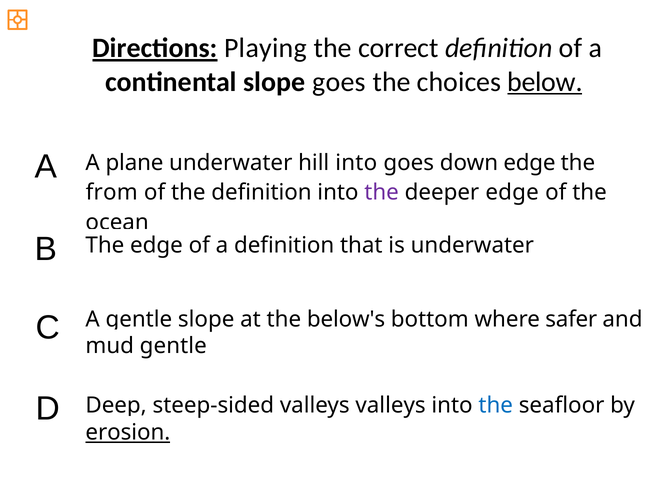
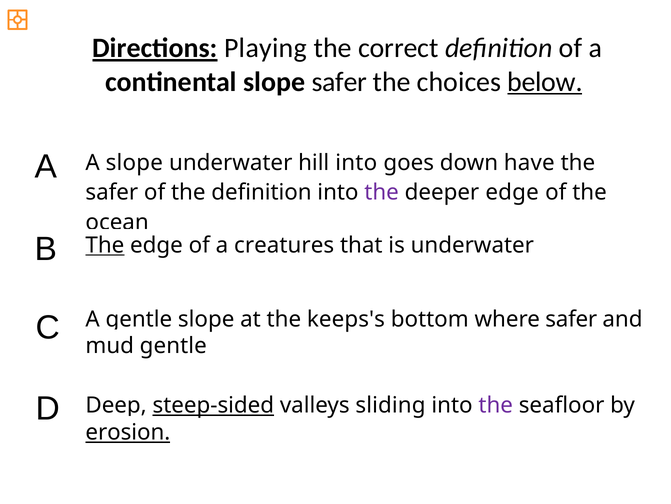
slope goes: goes -> safer
A plane: plane -> slope
down edge: edge -> have
from at (112, 192): from -> safer
The at (105, 245) underline: none -> present
a definition: definition -> creatures
below's: below's -> keeps's
steep-sided underline: none -> present
valleys valleys: valleys -> sliding
the at (496, 405) colour: blue -> purple
